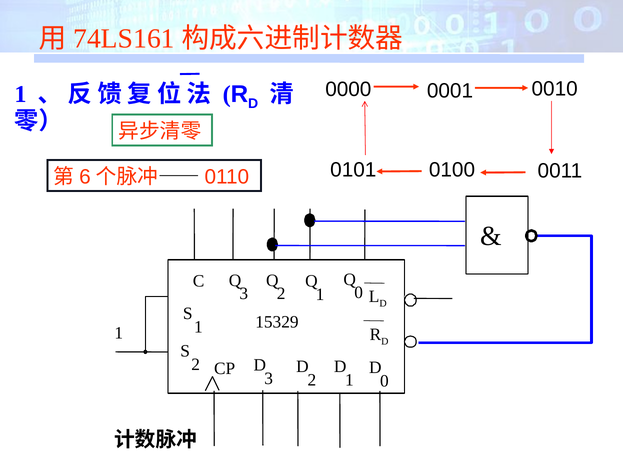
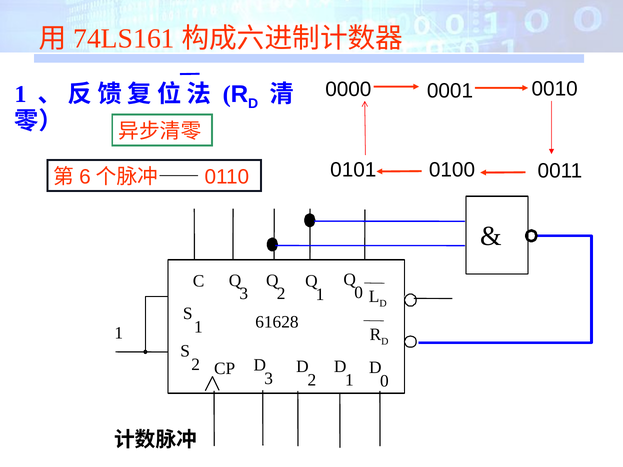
15329: 15329 -> 61628
